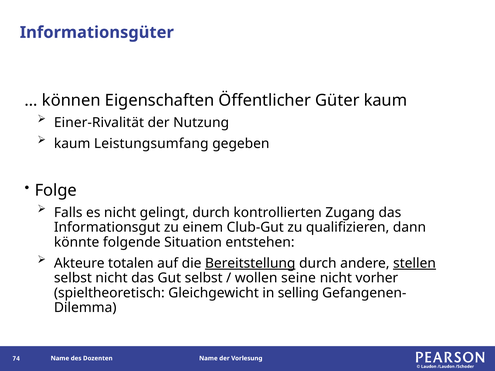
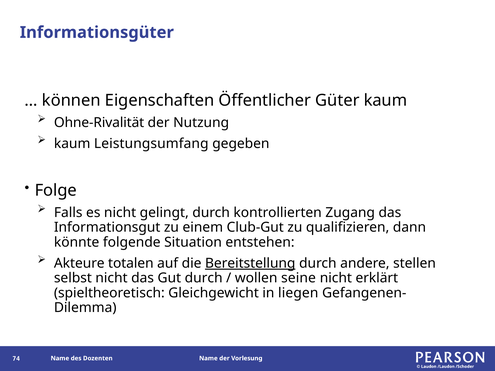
Einer-Rivalität: Einer-Rivalität -> Ohne-Rivalität
stellen underline: present -> none
Gut selbst: selbst -> durch
vorher: vorher -> erklärt
selling: selling -> liegen
